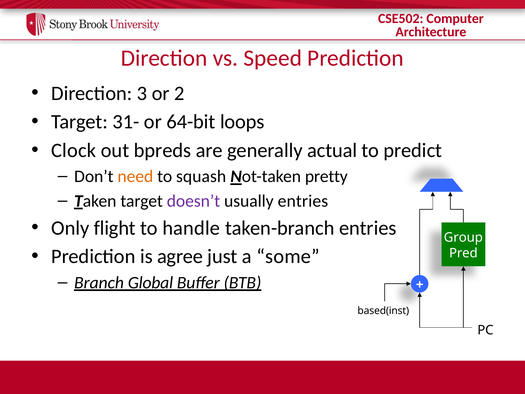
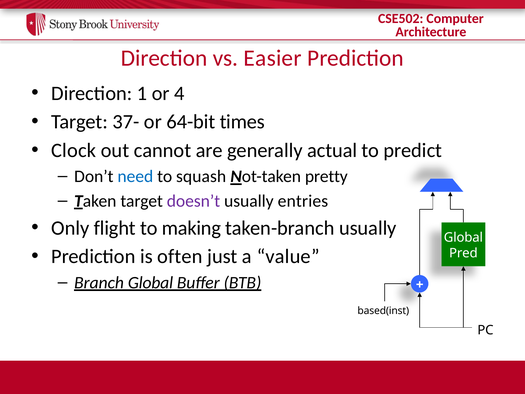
Speed: Speed -> Easier
3: 3 -> 1
2: 2 -> 4
31-: 31- -> 37-
loops: loops -> times
bpreds: bpreds -> cannot
need colour: orange -> blue
handle: handle -> making
taken-branch entries: entries -> usually
Group at (463, 237): Group -> Global
agree: agree -> often
some: some -> value
